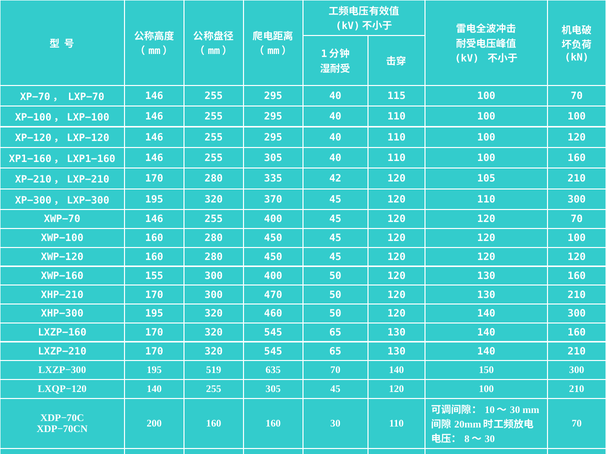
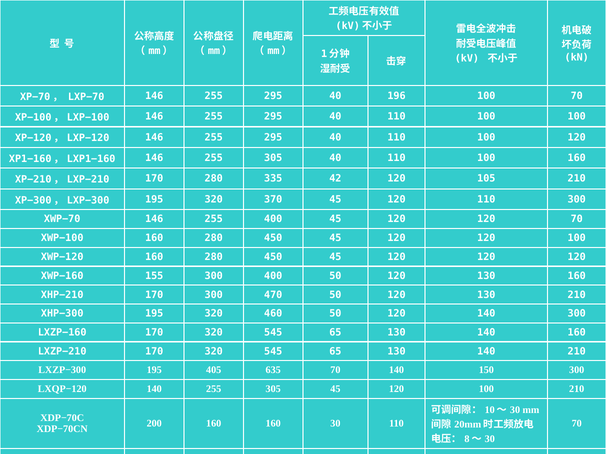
115: 115 -> 196
519: 519 -> 405
